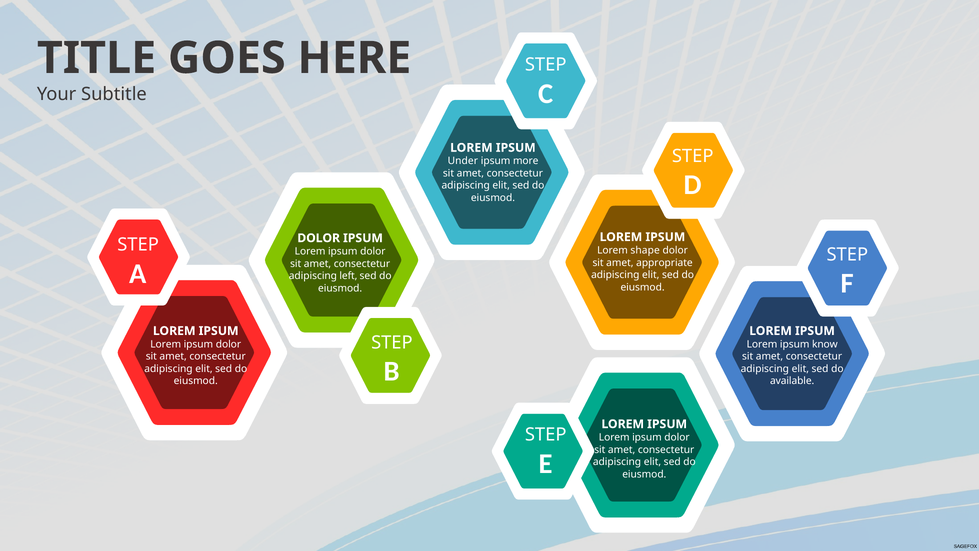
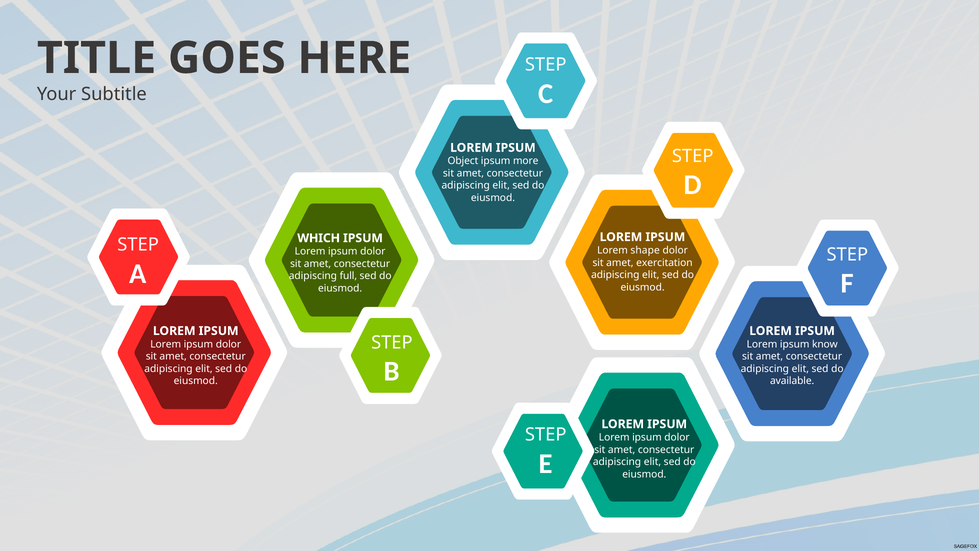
Under: Under -> Object
DOLOR at (319, 238): DOLOR -> WHICH
appropriate: appropriate -> exercitation
left: left -> full
